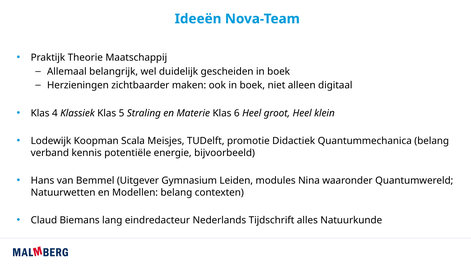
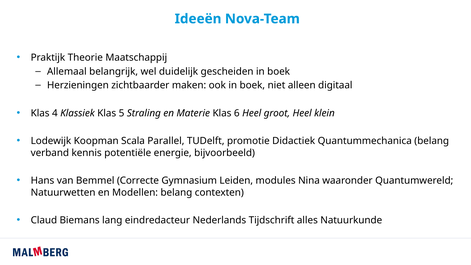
Meisjes: Meisjes -> Parallel
Uitgever: Uitgever -> Correcte
